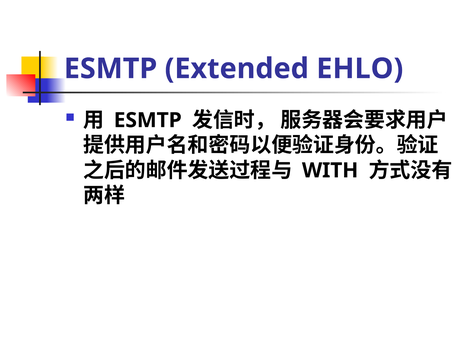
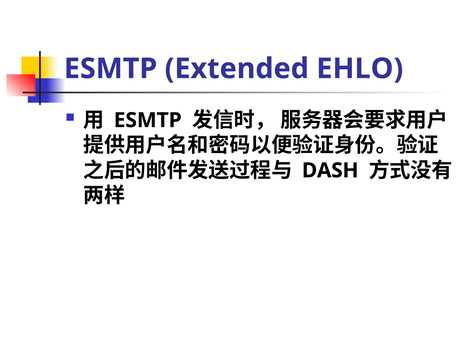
WITH: WITH -> DASH
